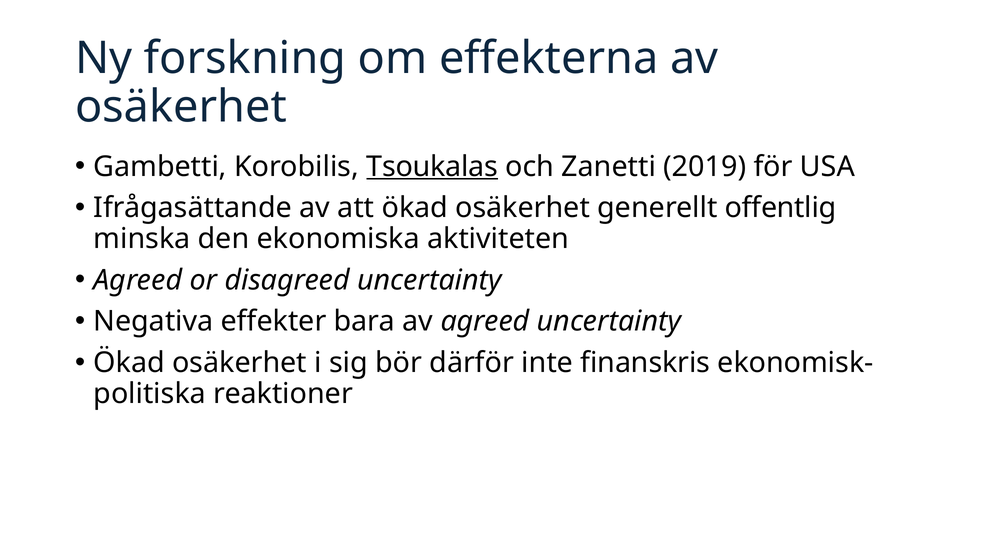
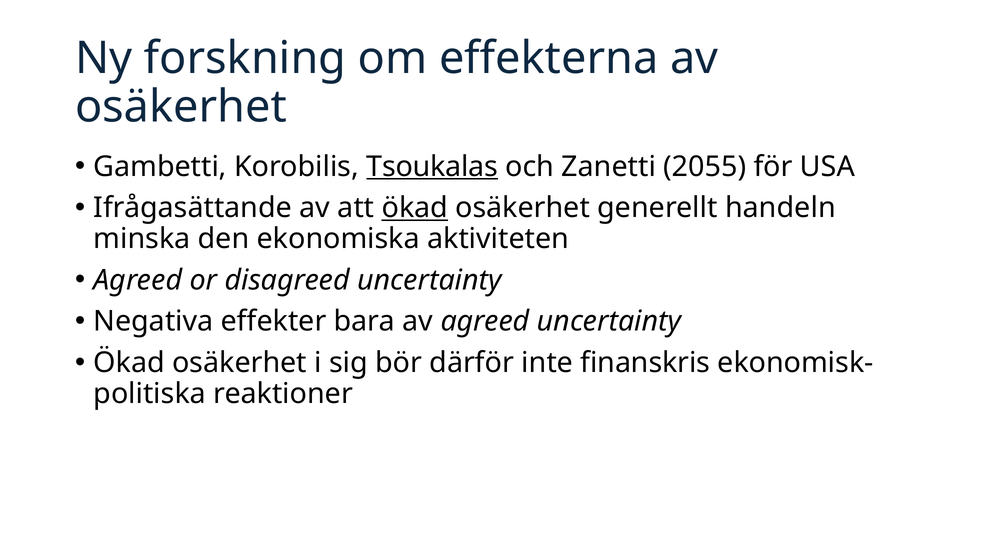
2019: 2019 -> 2055
ökad at (415, 208) underline: none -> present
offentlig: offentlig -> handeln
